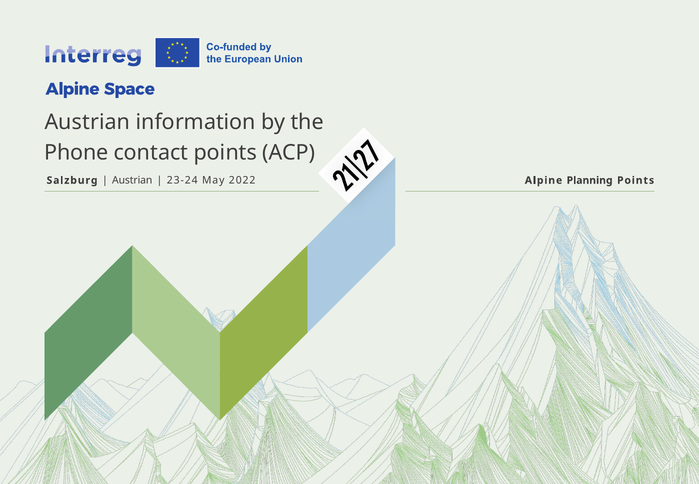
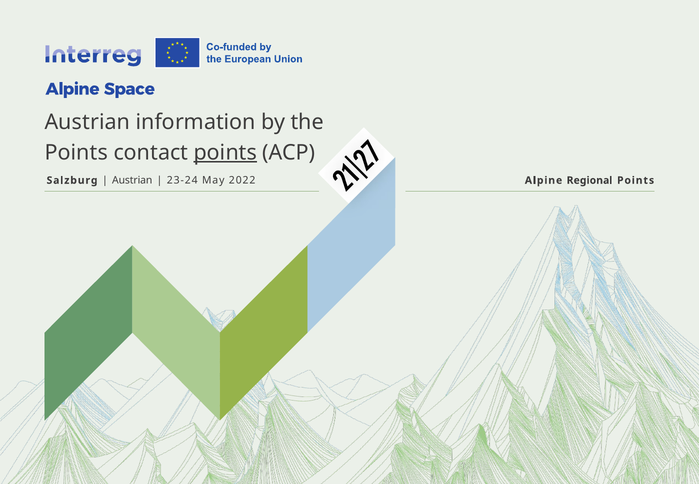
Phone at (76, 152): Phone -> Points
points at (225, 152) underline: none -> present
Planning: Planning -> Regional
